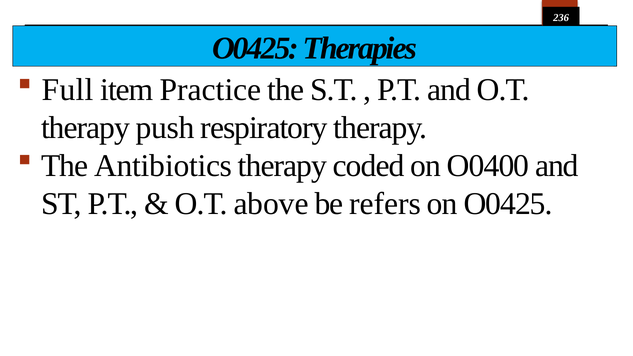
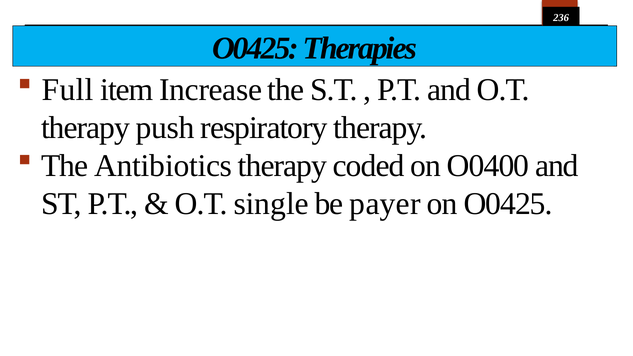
Practice: Practice -> Increase
above: above -> single
refers: refers -> payer
